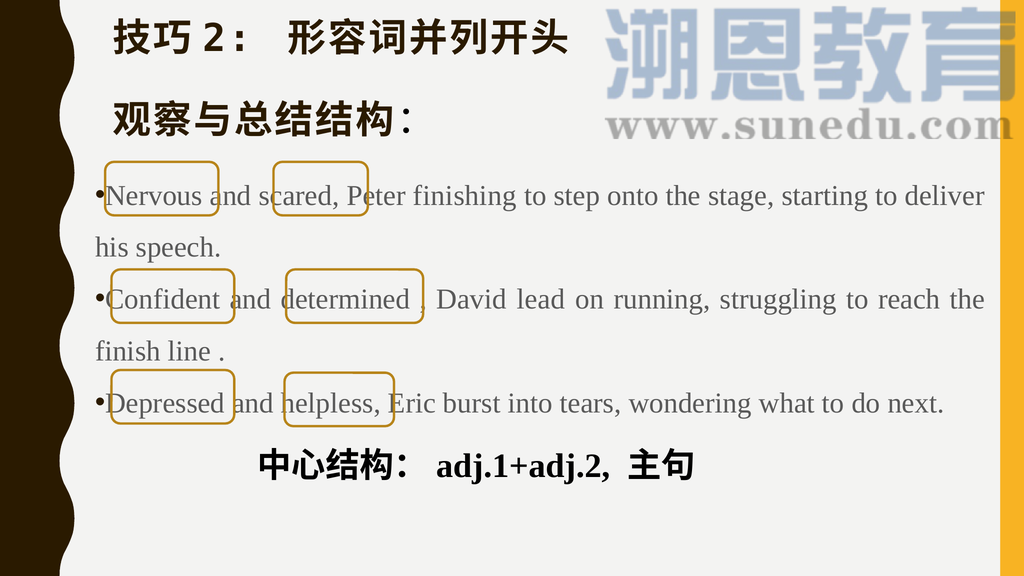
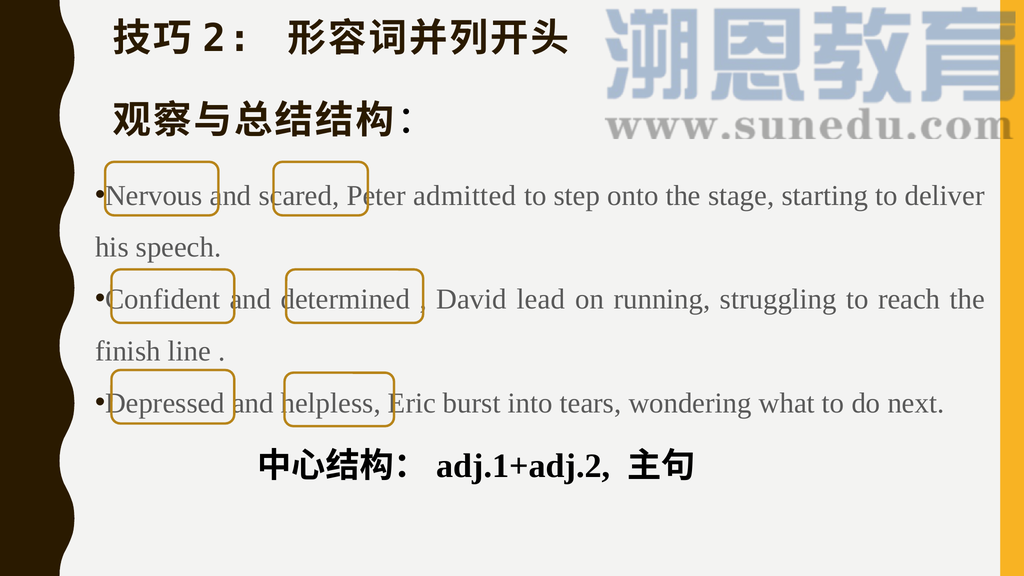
finishing: finishing -> admitted
